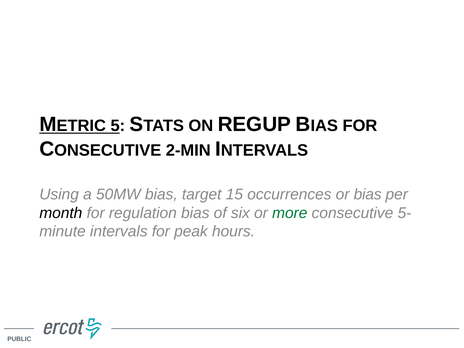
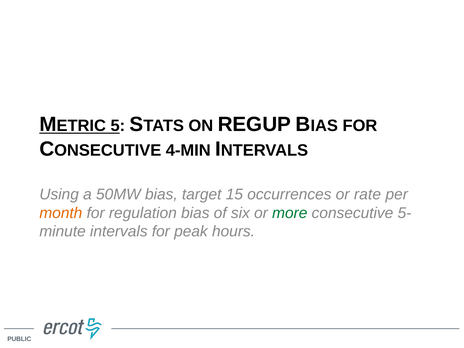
2-MIN: 2-MIN -> 4-MIN
or bias: bias -> rate
month colour: black -> orange
